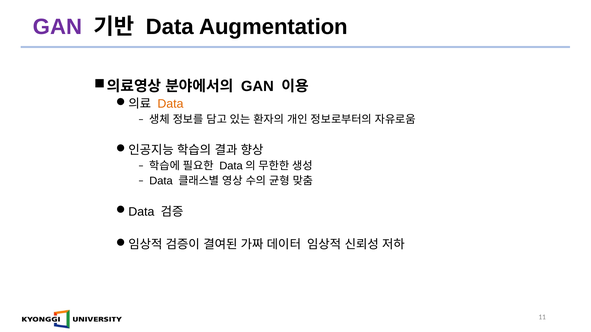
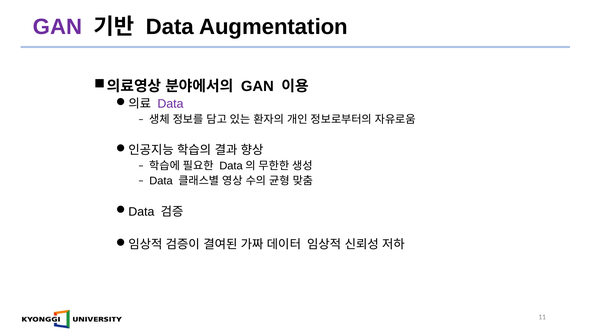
Data at (170, 104) colour: orange -> purple
